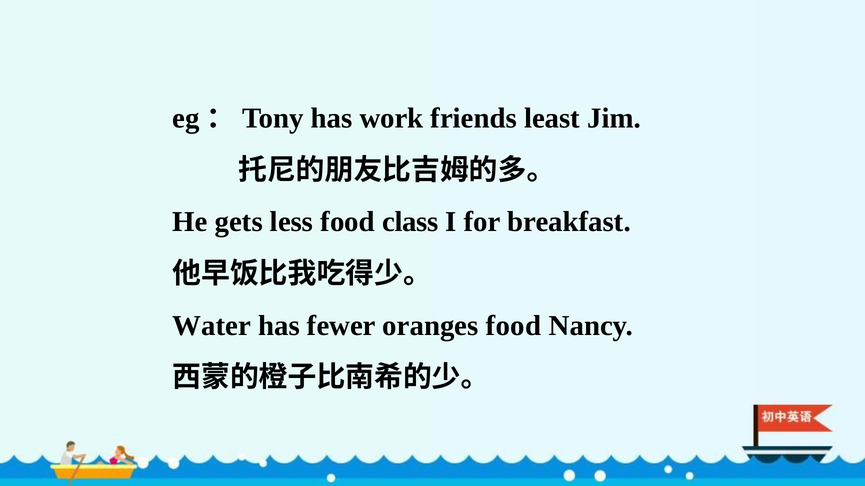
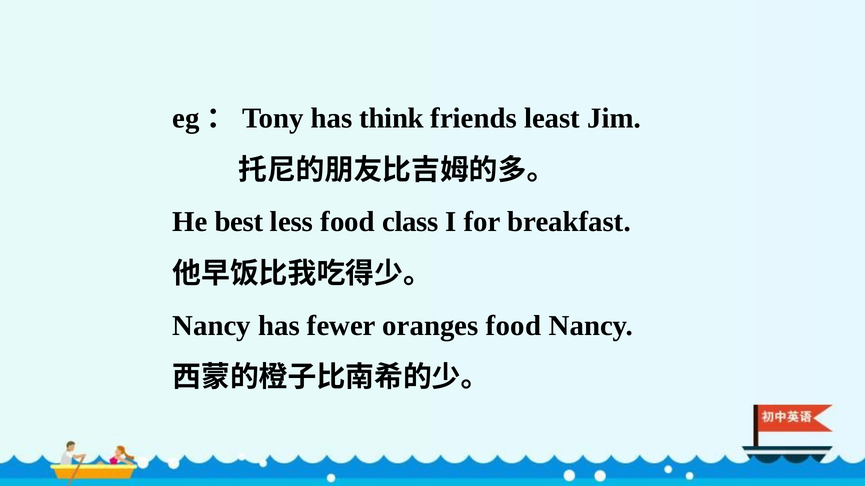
work: work -> think
gets: gets -> best
Water at (212, 326): Water -> Nancy
